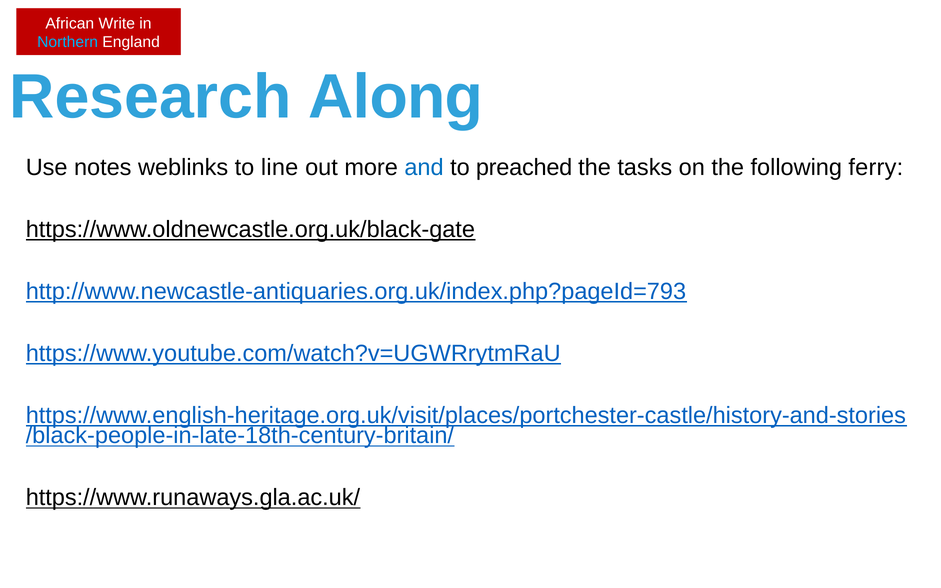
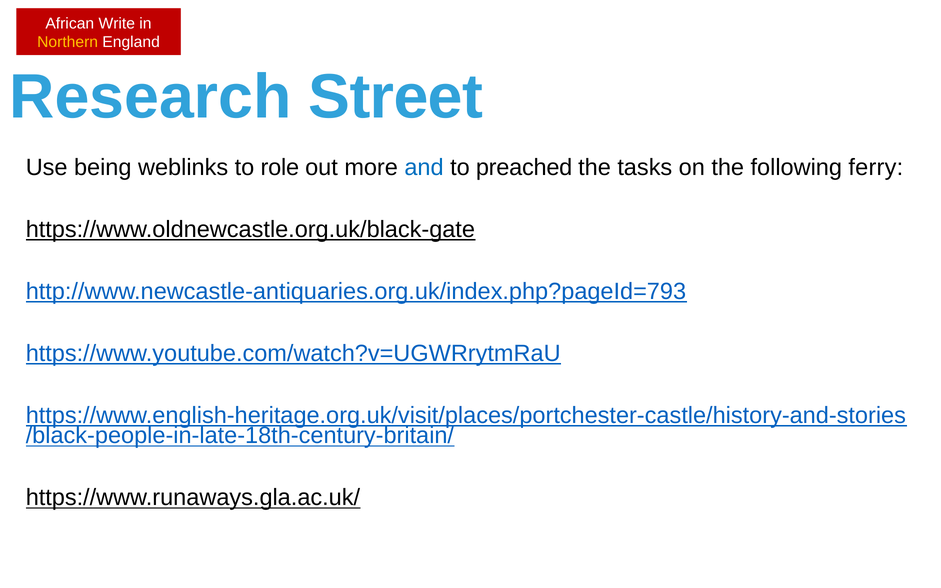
Northern colour: light blue -> yellow
Along: Along -> Street
notes: notes -> being
line: line -> role
